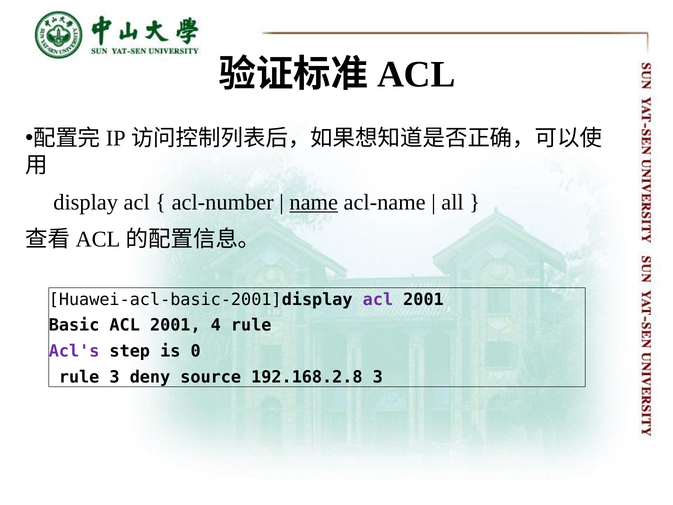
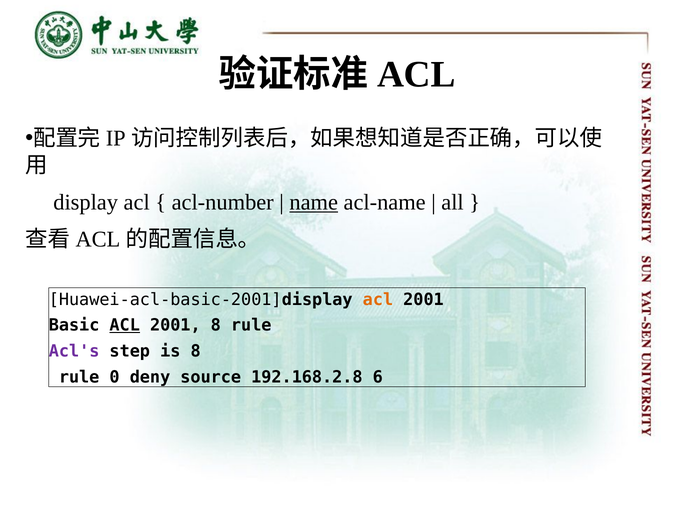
acl at (378, 299) colour: purple -> orange
ACL at (125, 325) underline: none -> present
2001 4: 4 -> 8
is 0: 0 -> 8
rule 3: 3 -> 0
192.168.2.8 3: 3 -> 6
